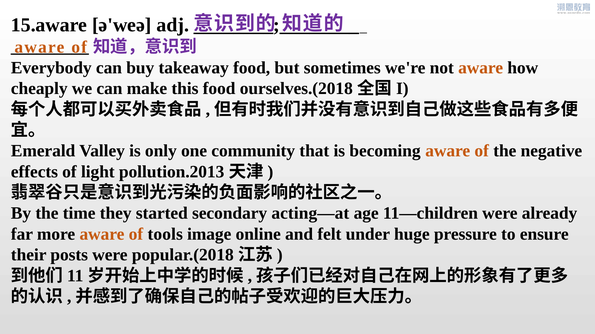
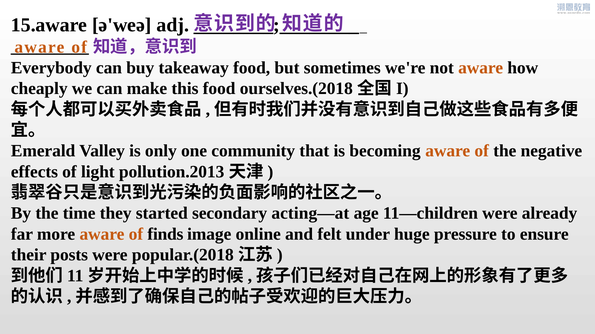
tools: tools -> finds
